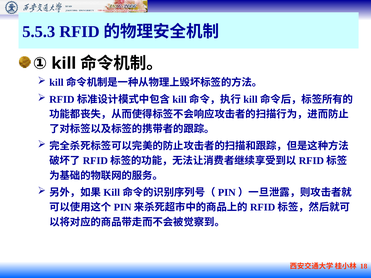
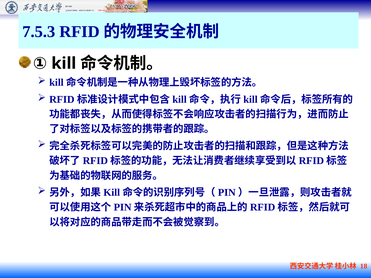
5.5.3: 5.5.3 -> 7.5.3
